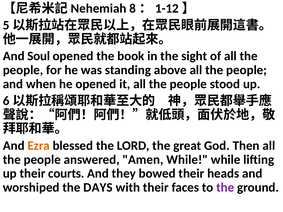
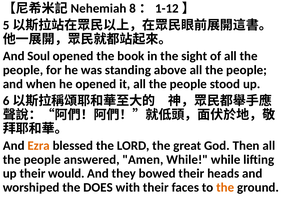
courts: courts -> would
DAYS: DAYS -> DOES
the at (225, 188) colour: purple -> orange
